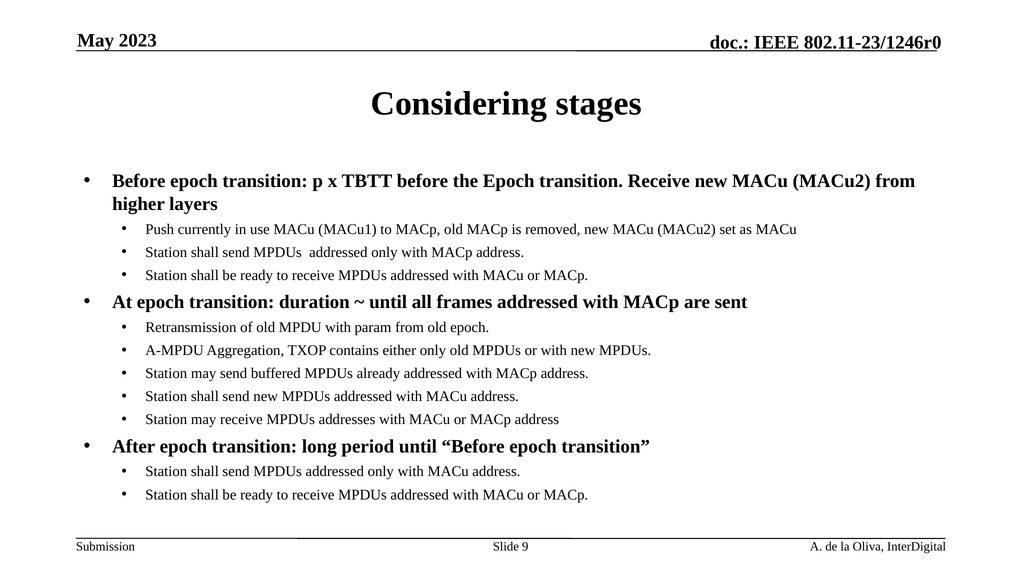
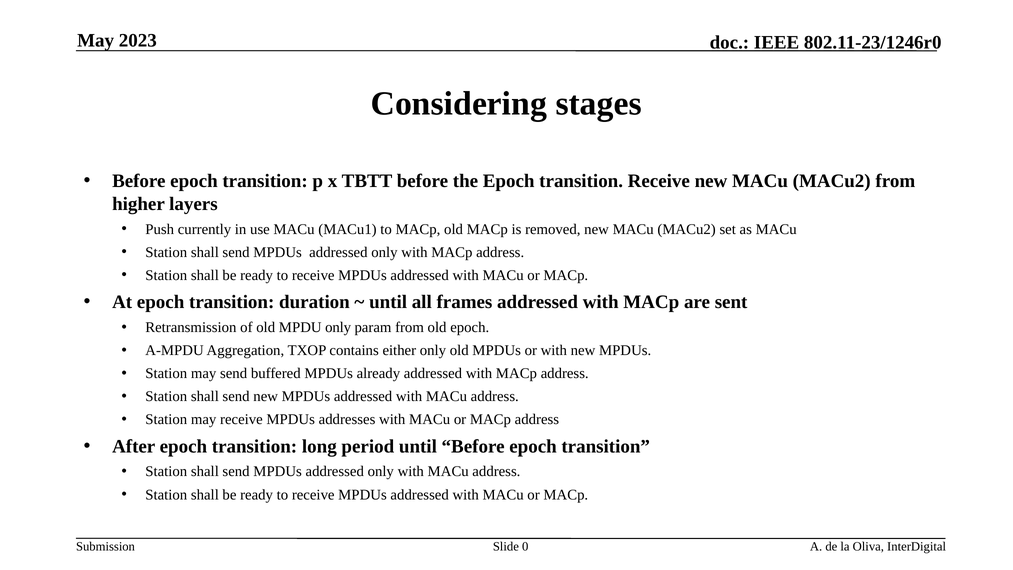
MPDU with: with -> only
9: 9 -> 0
